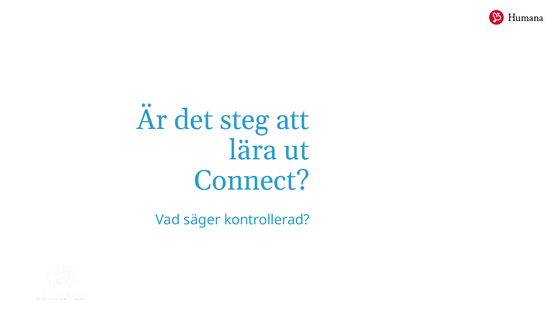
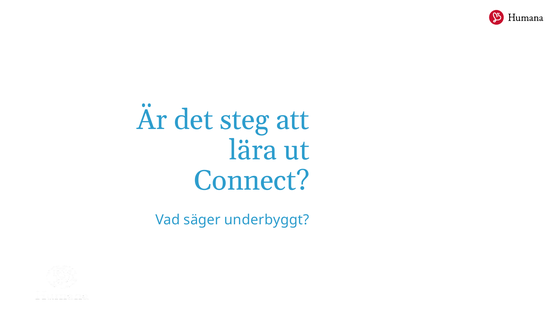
kontrollerad: kontrollerad -> underbyggt
